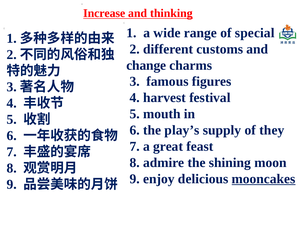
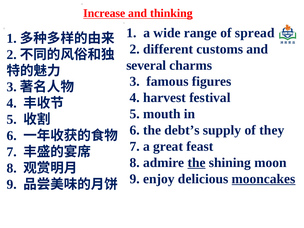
special: special -> spread
change: change -> several
play’s: play’s -> debt’s
the at (197, 163) underline: none -> present
